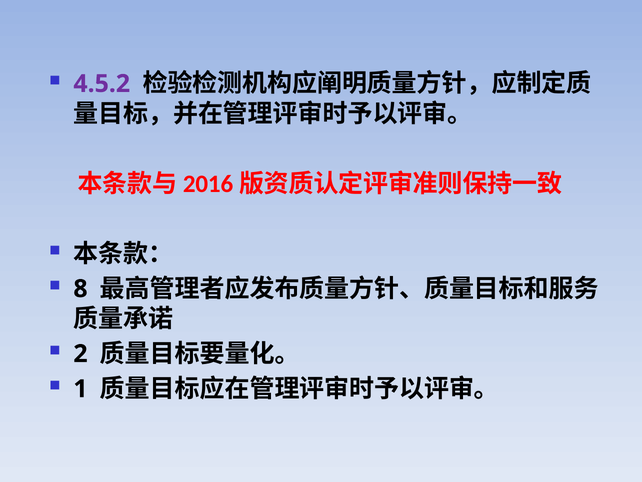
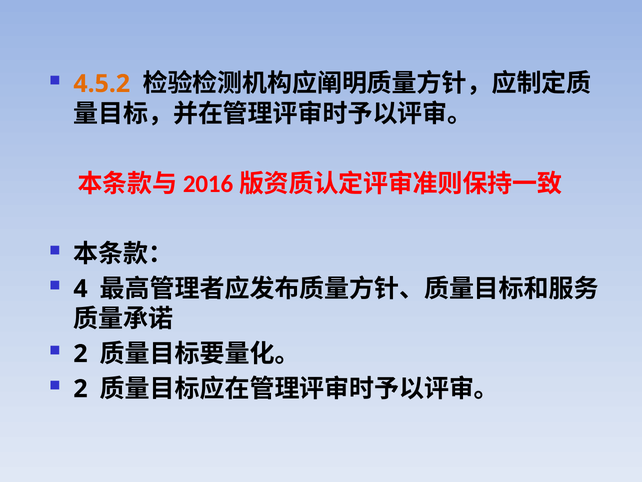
4.5.2 colour: purple -> orange
8: 8 -> 4
1 at (80, 388): 1 -> 2
